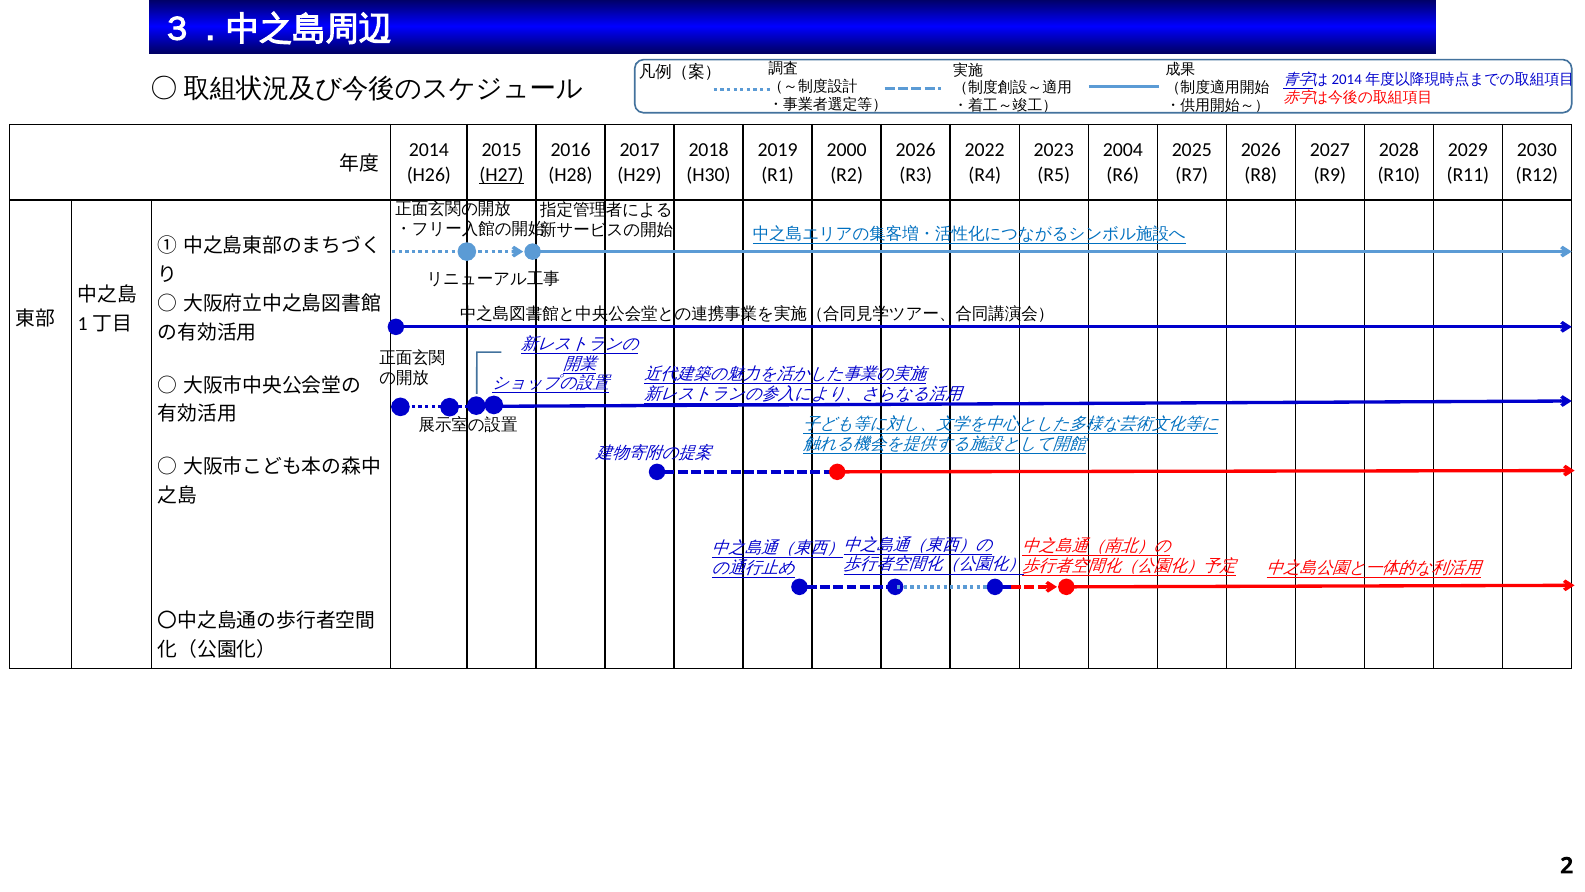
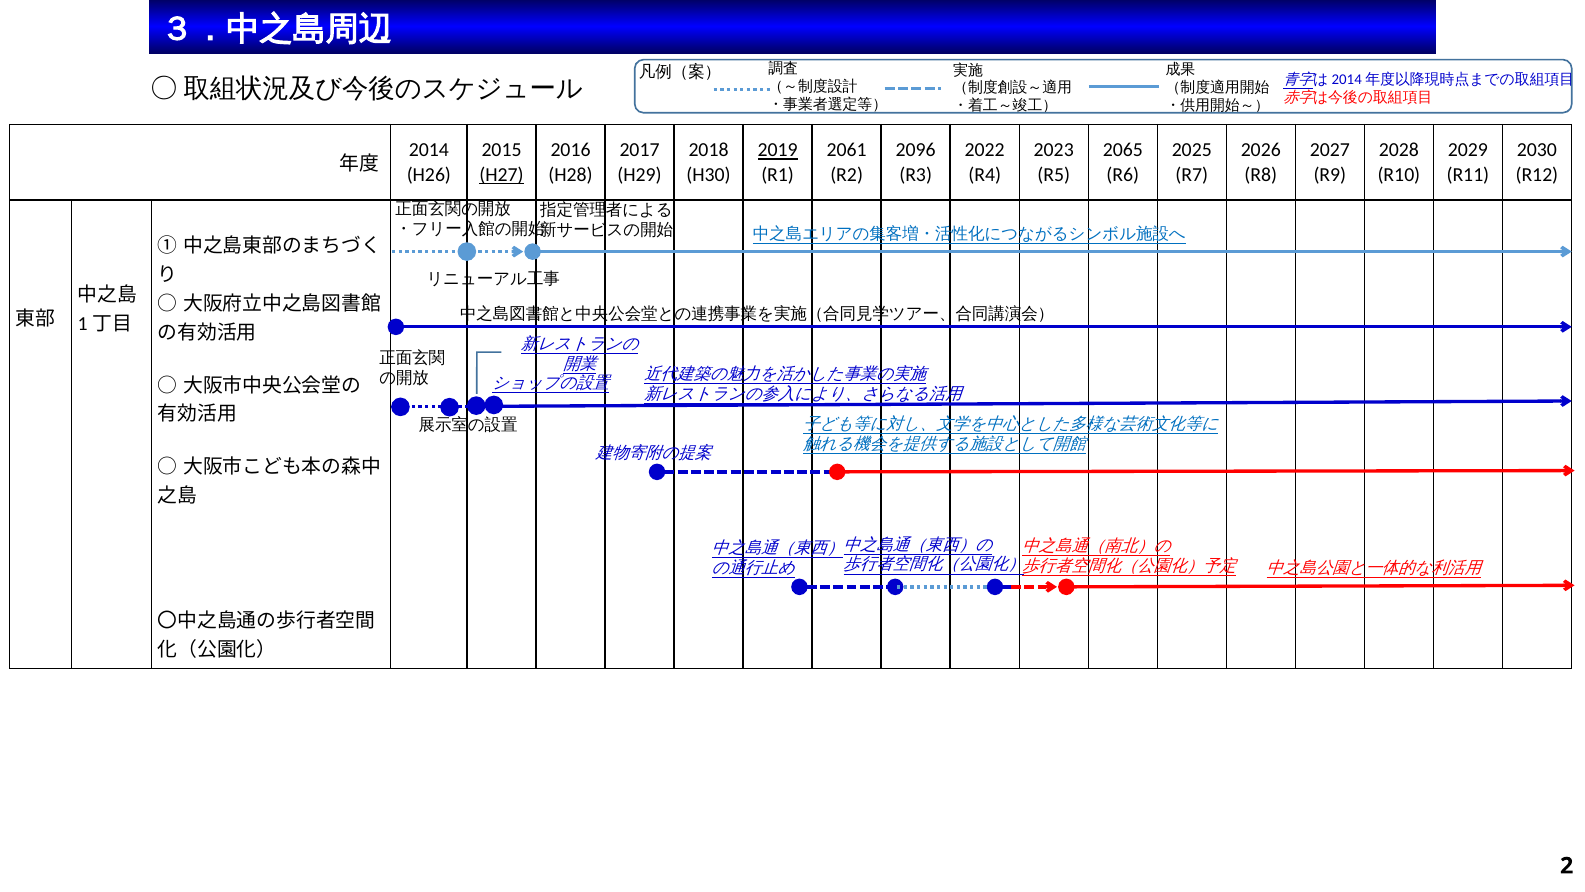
2019 underline: none -> present
2000: 2000 -> 2061
2026 at (916, 150): 2026 -> 2096
2004: 2004 -> 2065
